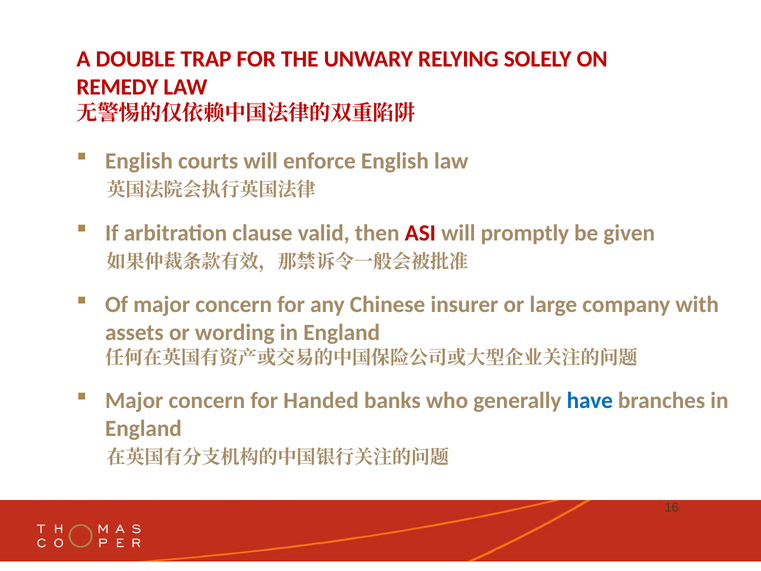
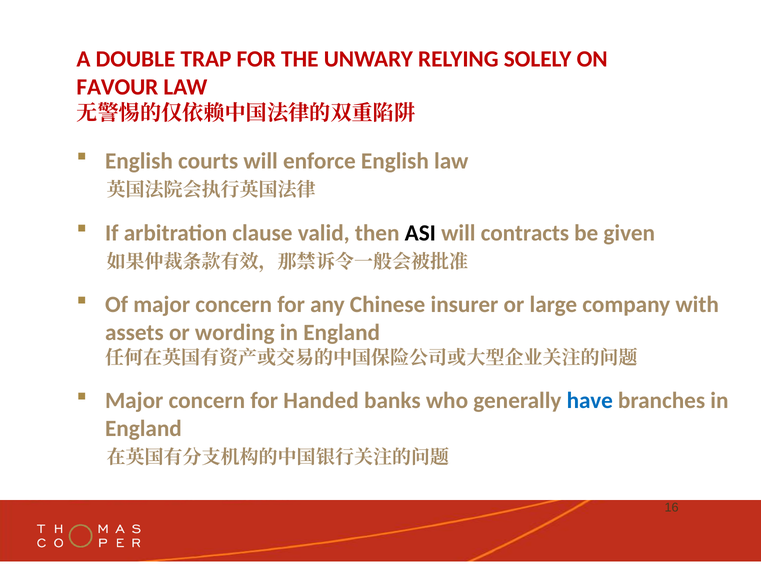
REMEDY: REMEDY -> FAVOUR
ASI colour: red -> black
promptly: promptly -> contracts
